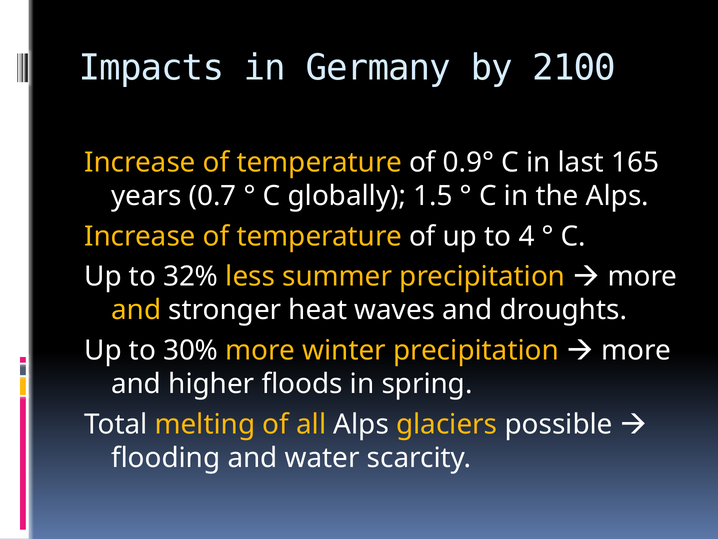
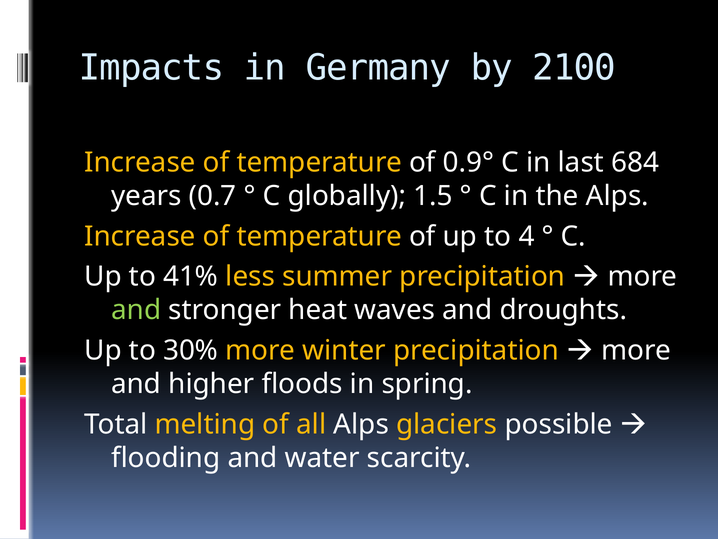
165: 165 -> 684
32%: 32% -> 41%
and at (136, 310) colour: yellow -> light green
